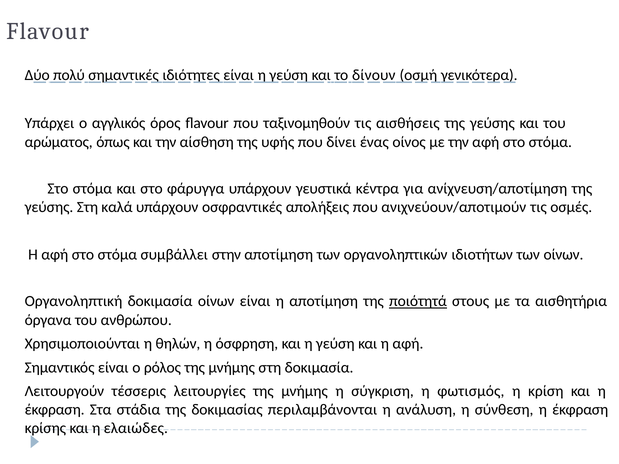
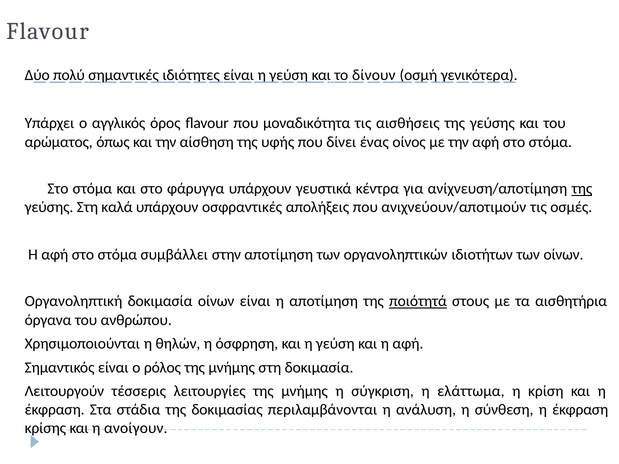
ταξινομηθούν: ταξινομηθούν -> μοναδικότητα
της at (582, 189) underline: none -> present
φωτισμός: φωτισμός -> ελάττωμα
ελαιώδες: ελαιώδες -> ανοίγουν
